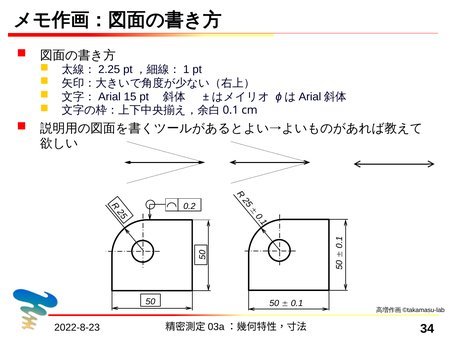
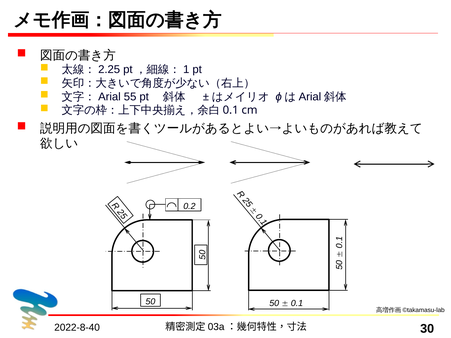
15: 15 -> 55
2022-8-23: 2022-8-23 -> 2022-8-40
34: 34 -> 30
